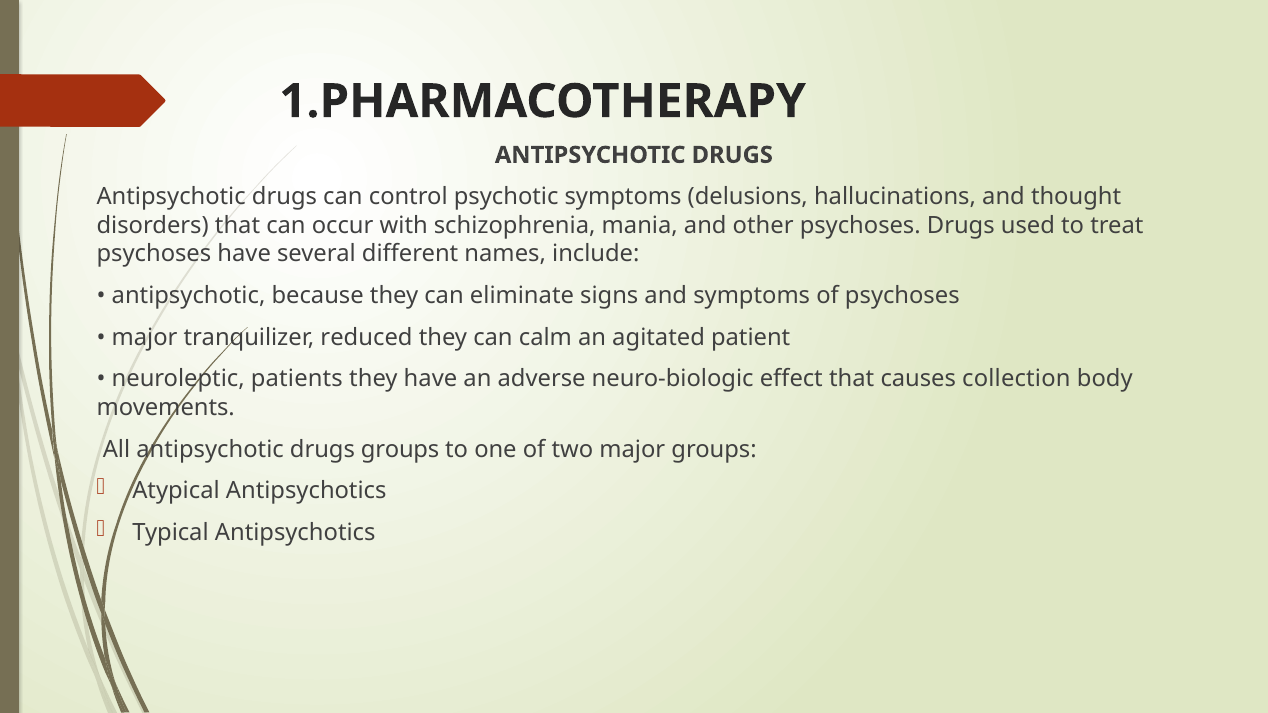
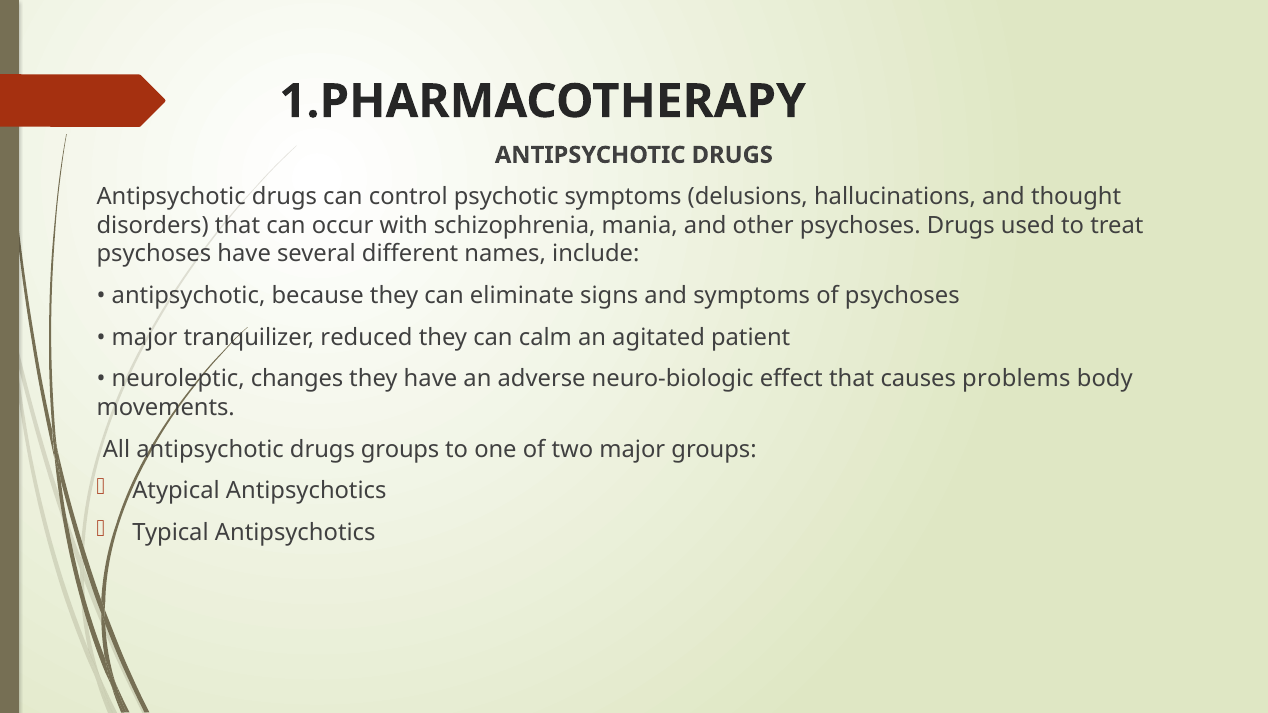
patients: patients -> changes
collection: collection -> problems
